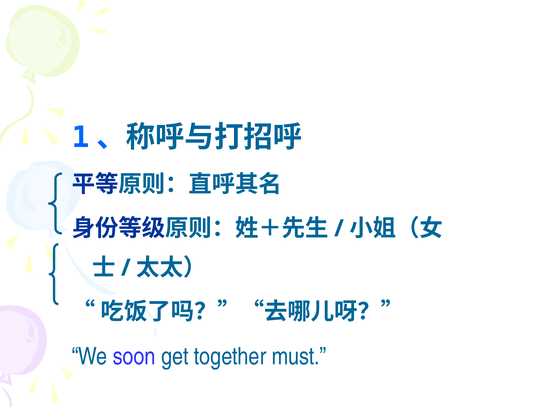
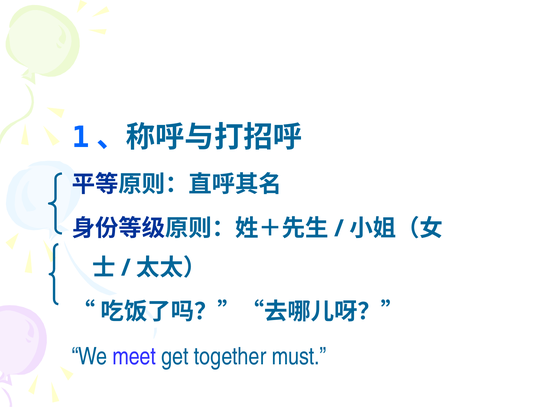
soon: soon -> meet
